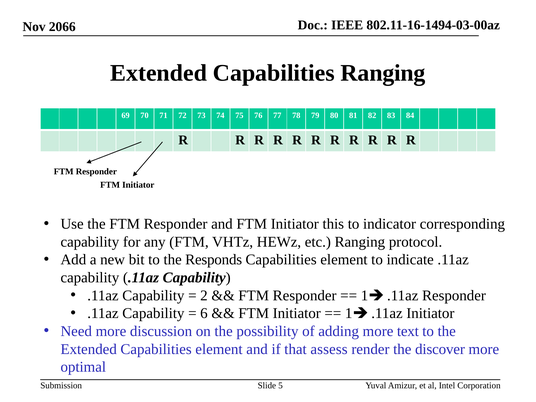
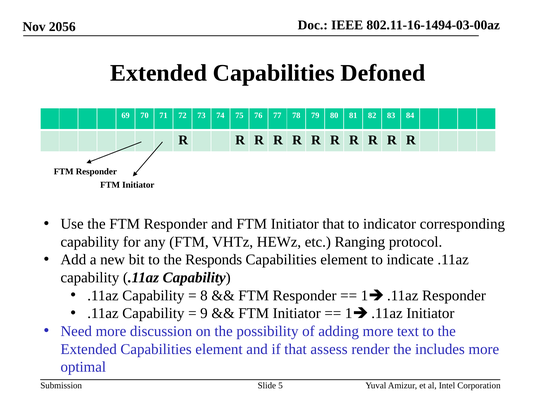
2066: 2066 -> 2056
Capabilities Ranging: Ranging -> Defoned
Initiator this: this -> that
2: 2 -> 8
6: 6 -> 9
discover: discover -> includes
